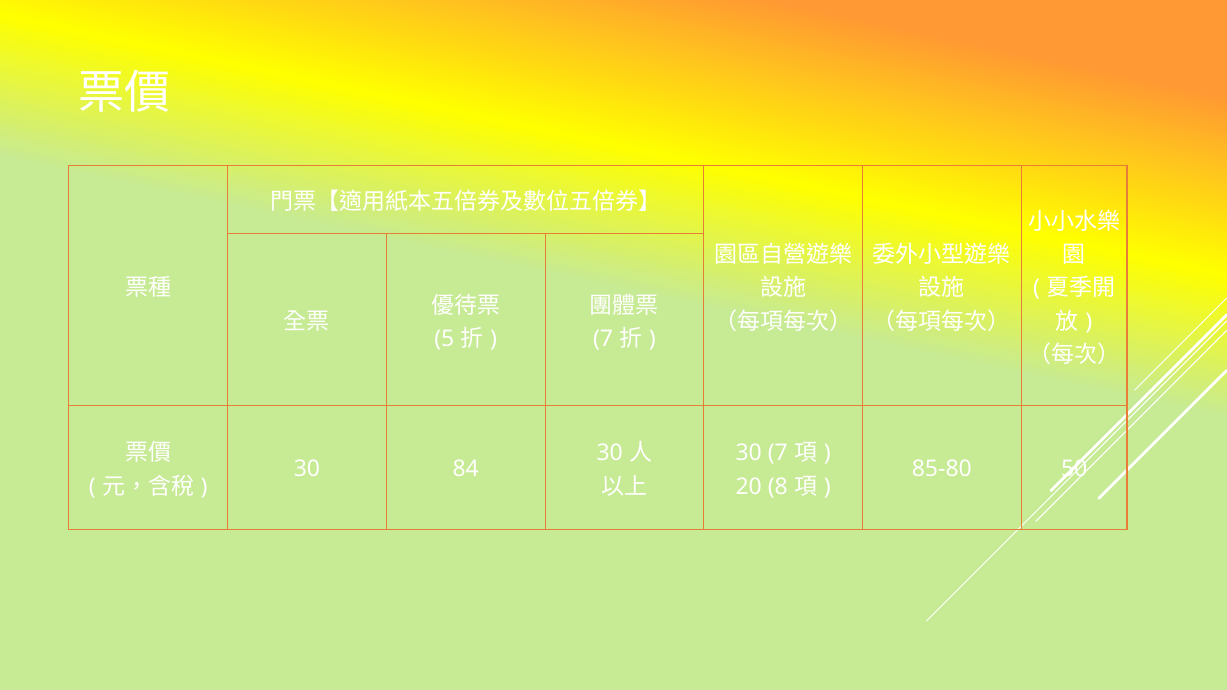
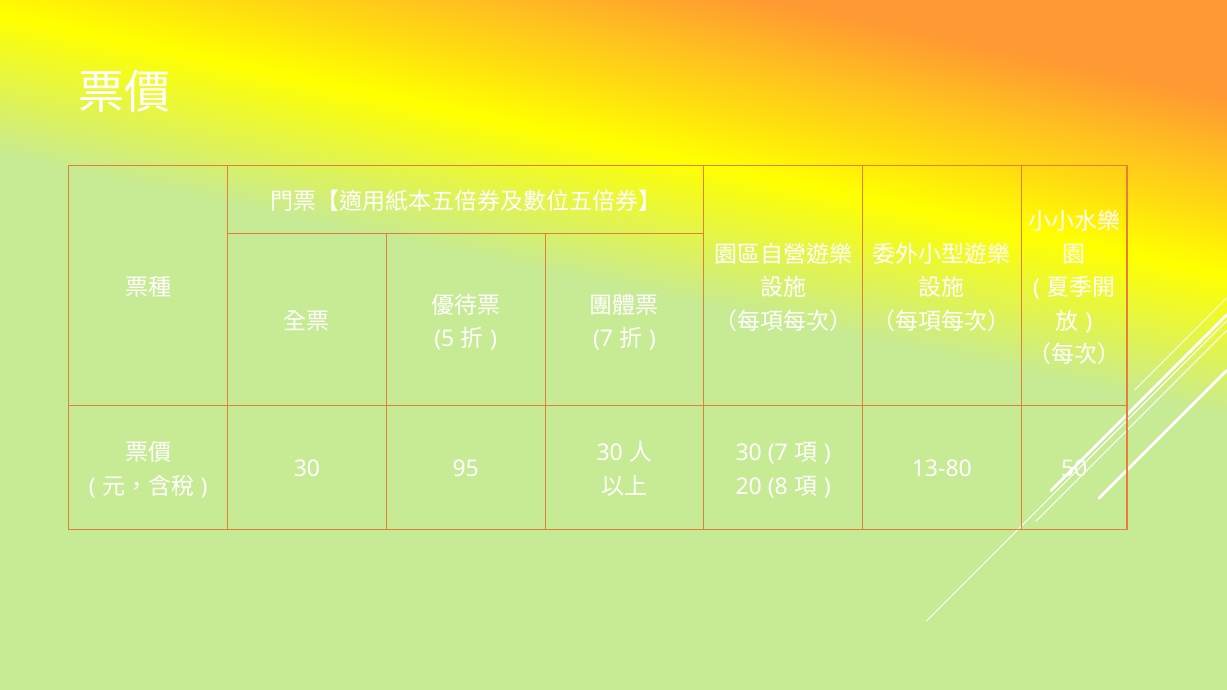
84: 84 -> 95
85-80: 85-80 -> 13-80
